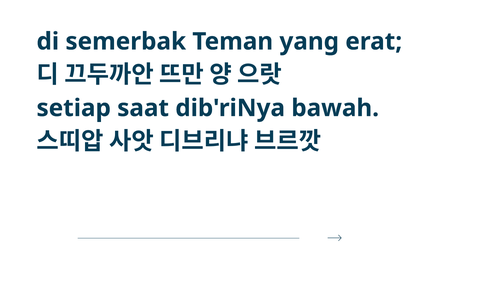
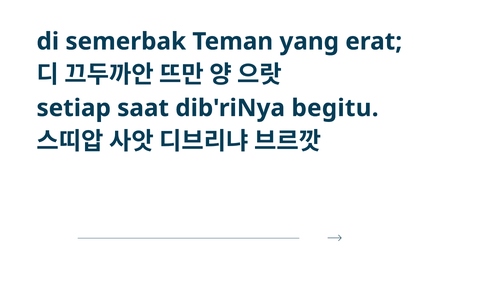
bawah: bawah -> begitu
